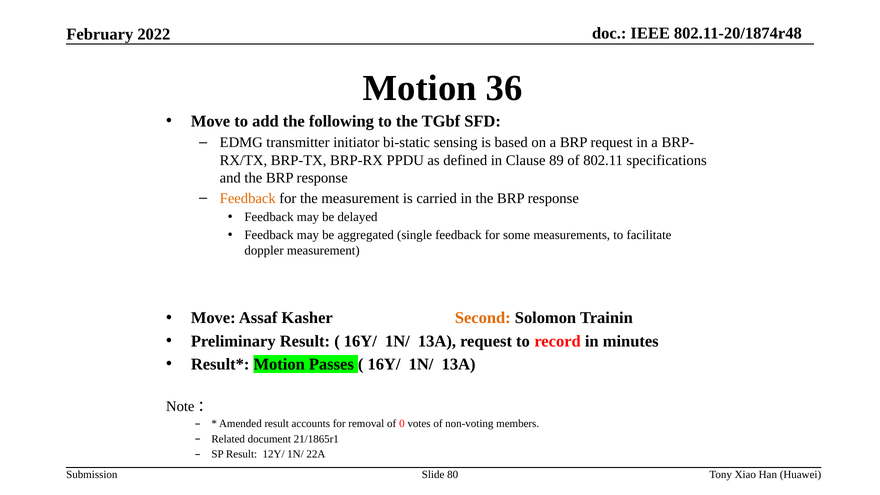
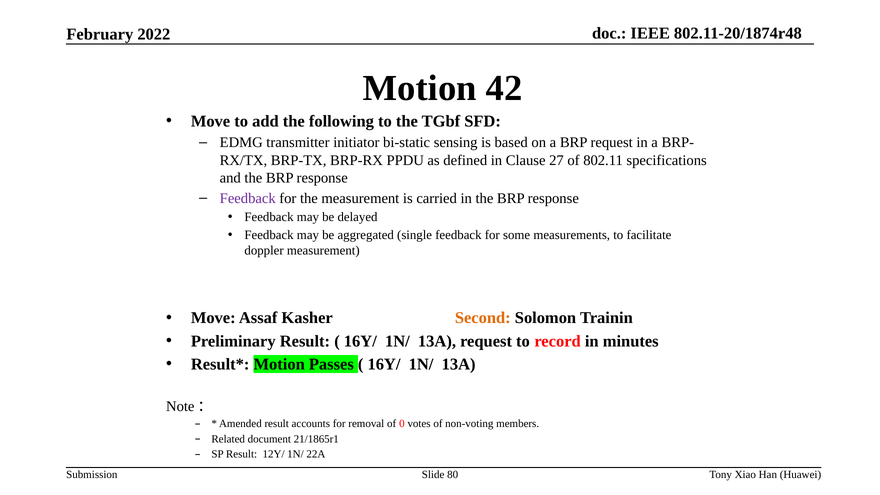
36: 36 -> 42
89: 89 -> 27
Feedback at (248, 198) colour: orange -> purple
